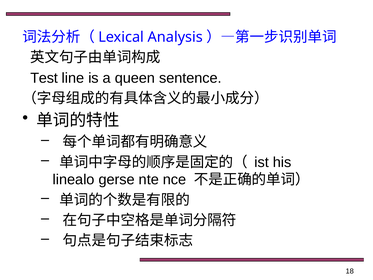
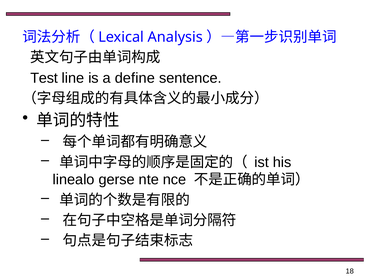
queen: queen -> define
